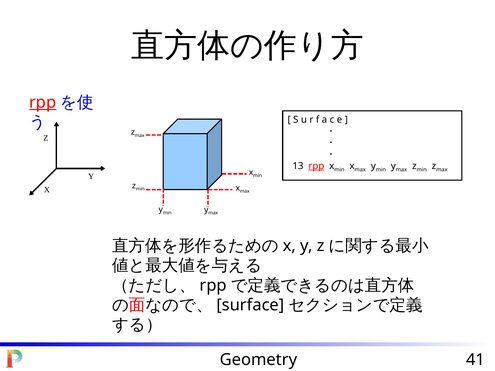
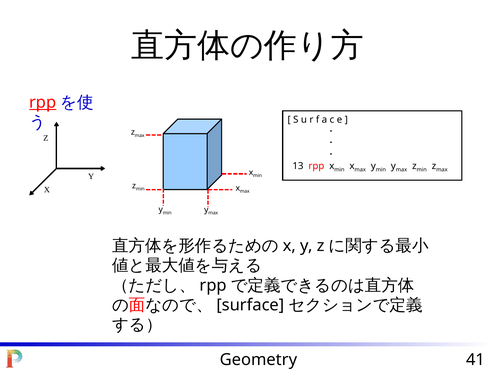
rpp at (316, 166) underline: present -> none
